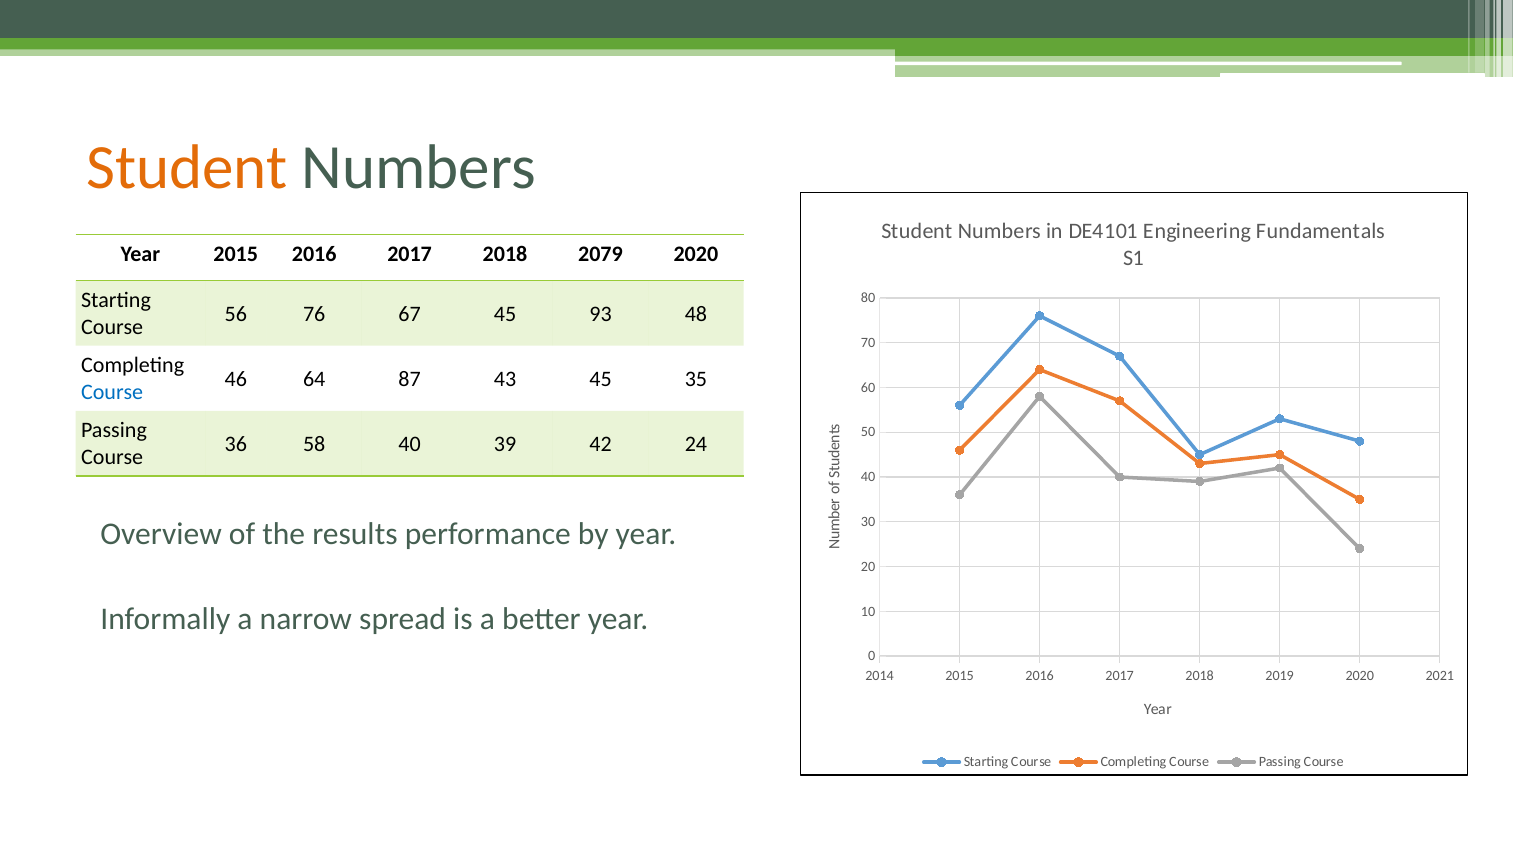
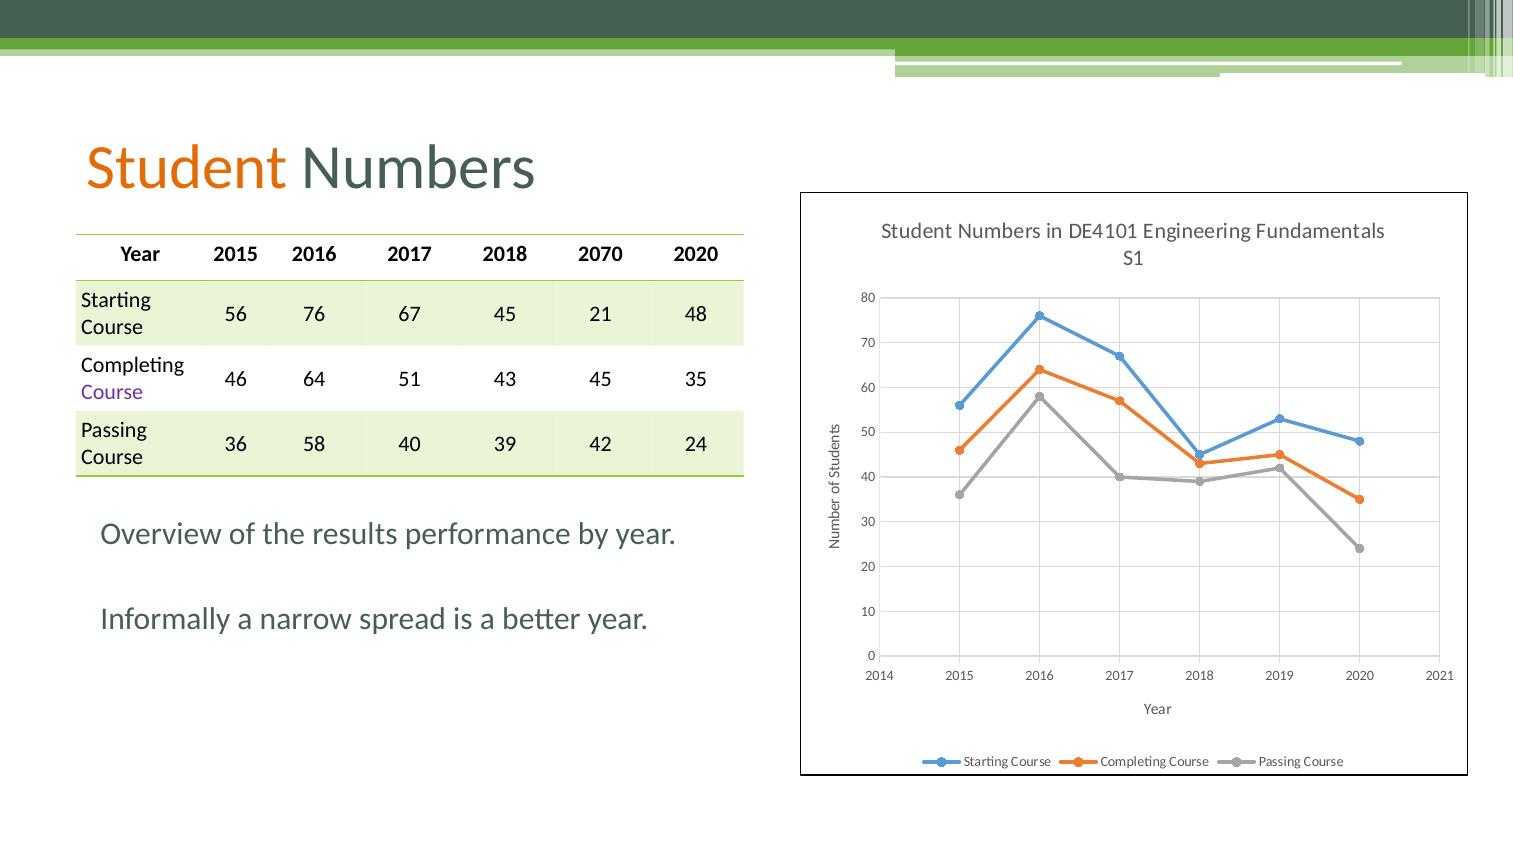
2079: 2079 -> 2070
93: 93 -> 21
87: 87 -> 51
Course at (112, 392) colour: blue -> purple
